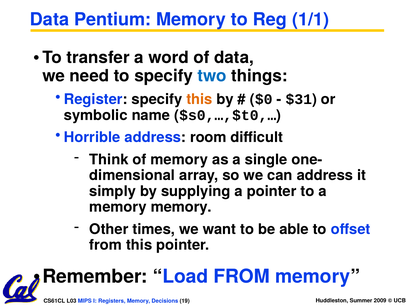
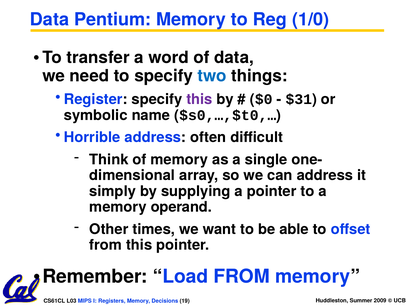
1/1: 1/1 -> 1/0
this at (199, 99) colour: orange -> purple
room: room -> often
memory memory: memory -> operand
